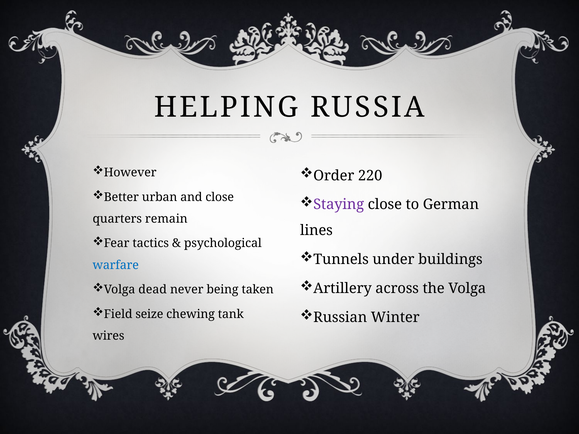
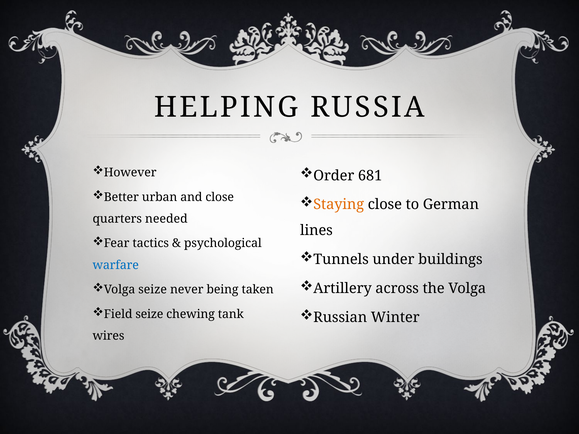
220: 220 -> 681
Staying colour: purple -> orange
remain: remain -> needed
Volga dead: dead -> seize
